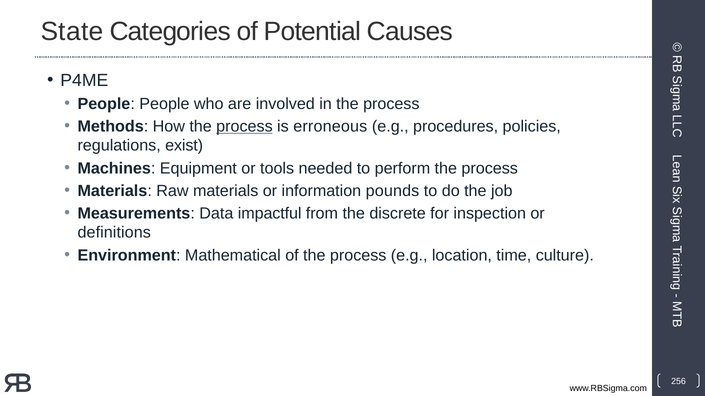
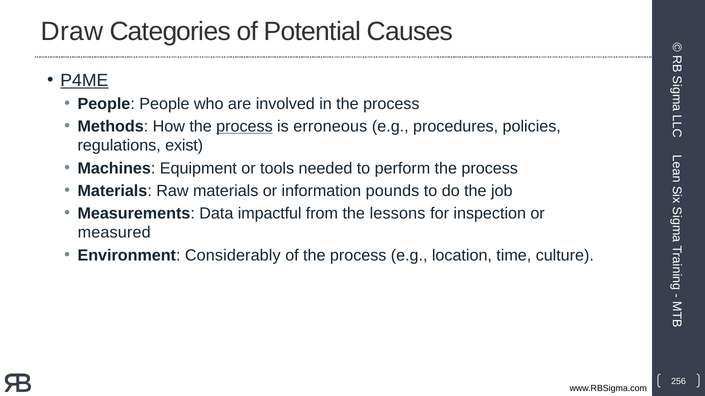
State: State -> Draw
P4ME underline: none -> present
discrete: discrete -> lessons
definitions: definitions -> measured
Mathematical: Mathematical -> Considerably
